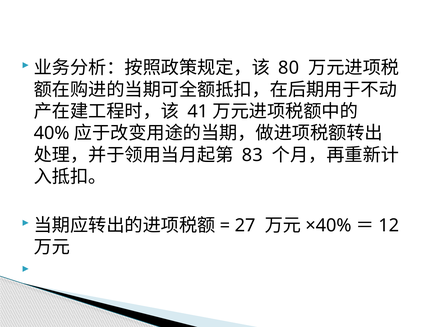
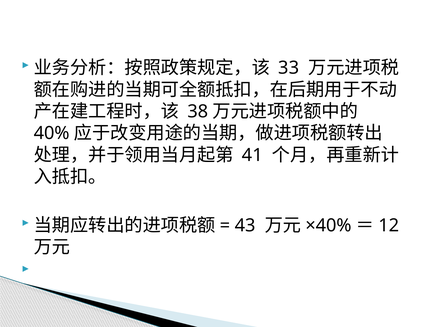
80: 80 -> 33
41: 41 -> 38
83: 83 -> 41
27: 27 -> 43
